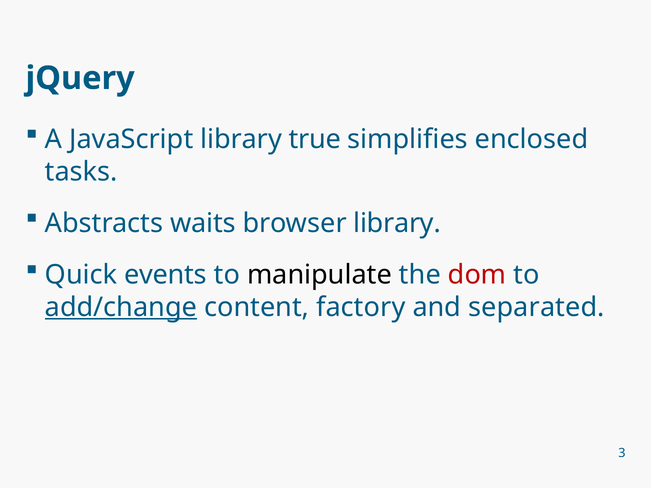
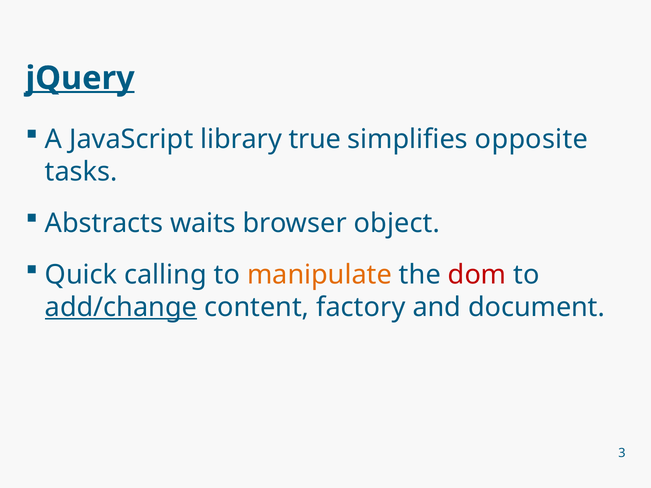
jQuery underline: none -> present
enclosed: enclosed -> opposite
browser library: library -> object
events: events -> calling
manipulate colour: black -> orange
separated: separated -> document
